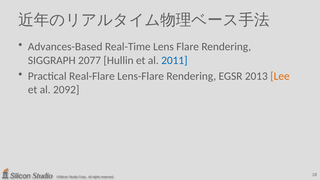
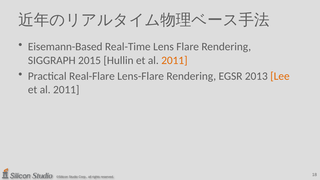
Advances-Based: Advances-Based -> Eisemann-Based
2077: 2077 -> 2015
2011 at (174, 60) colour: blue -> orange
2092 at (66, 90): 2092 -> 2011
